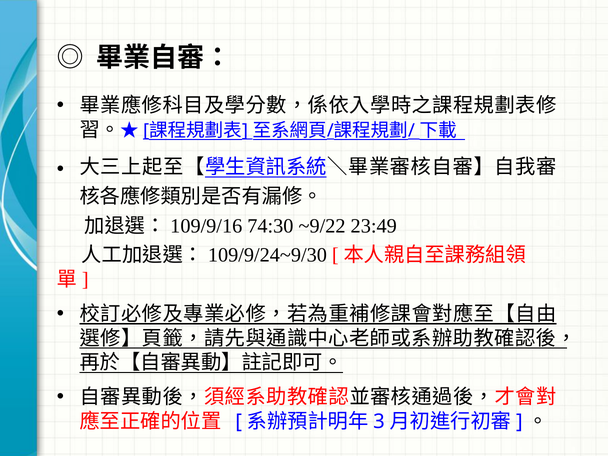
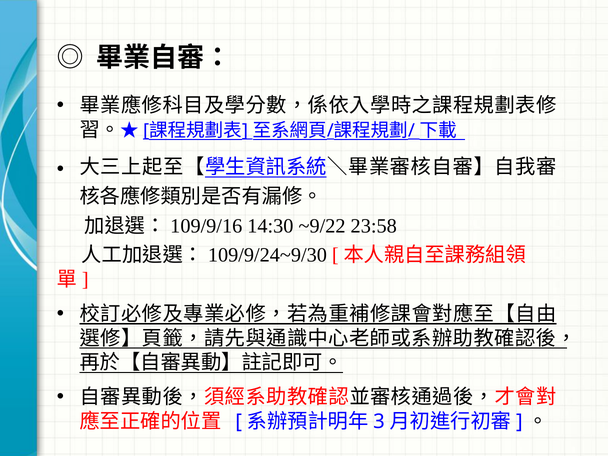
74:30: 74:30 -> 14:30
23:49: 23:49 -> 23:58
